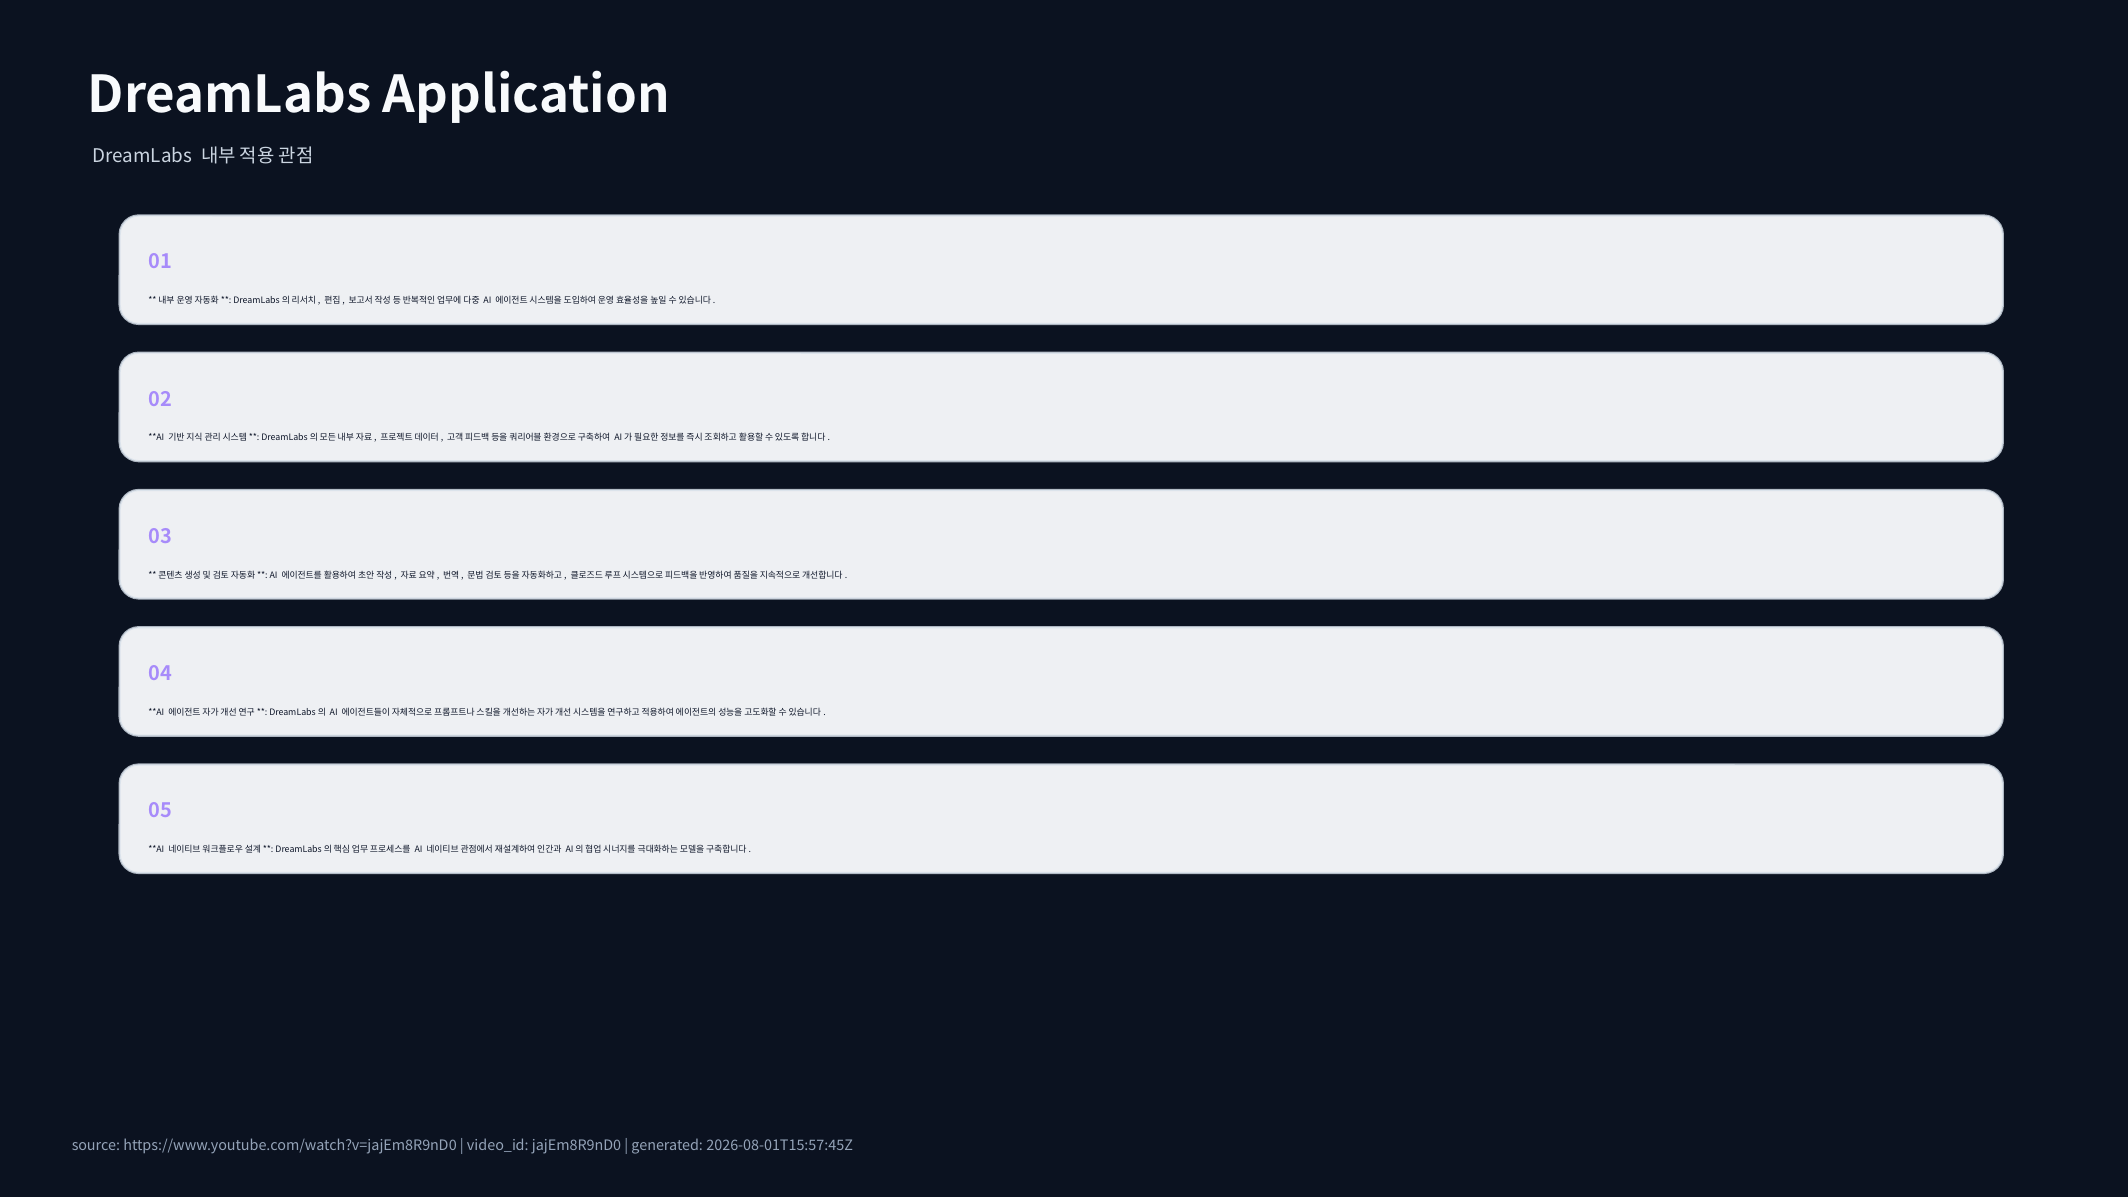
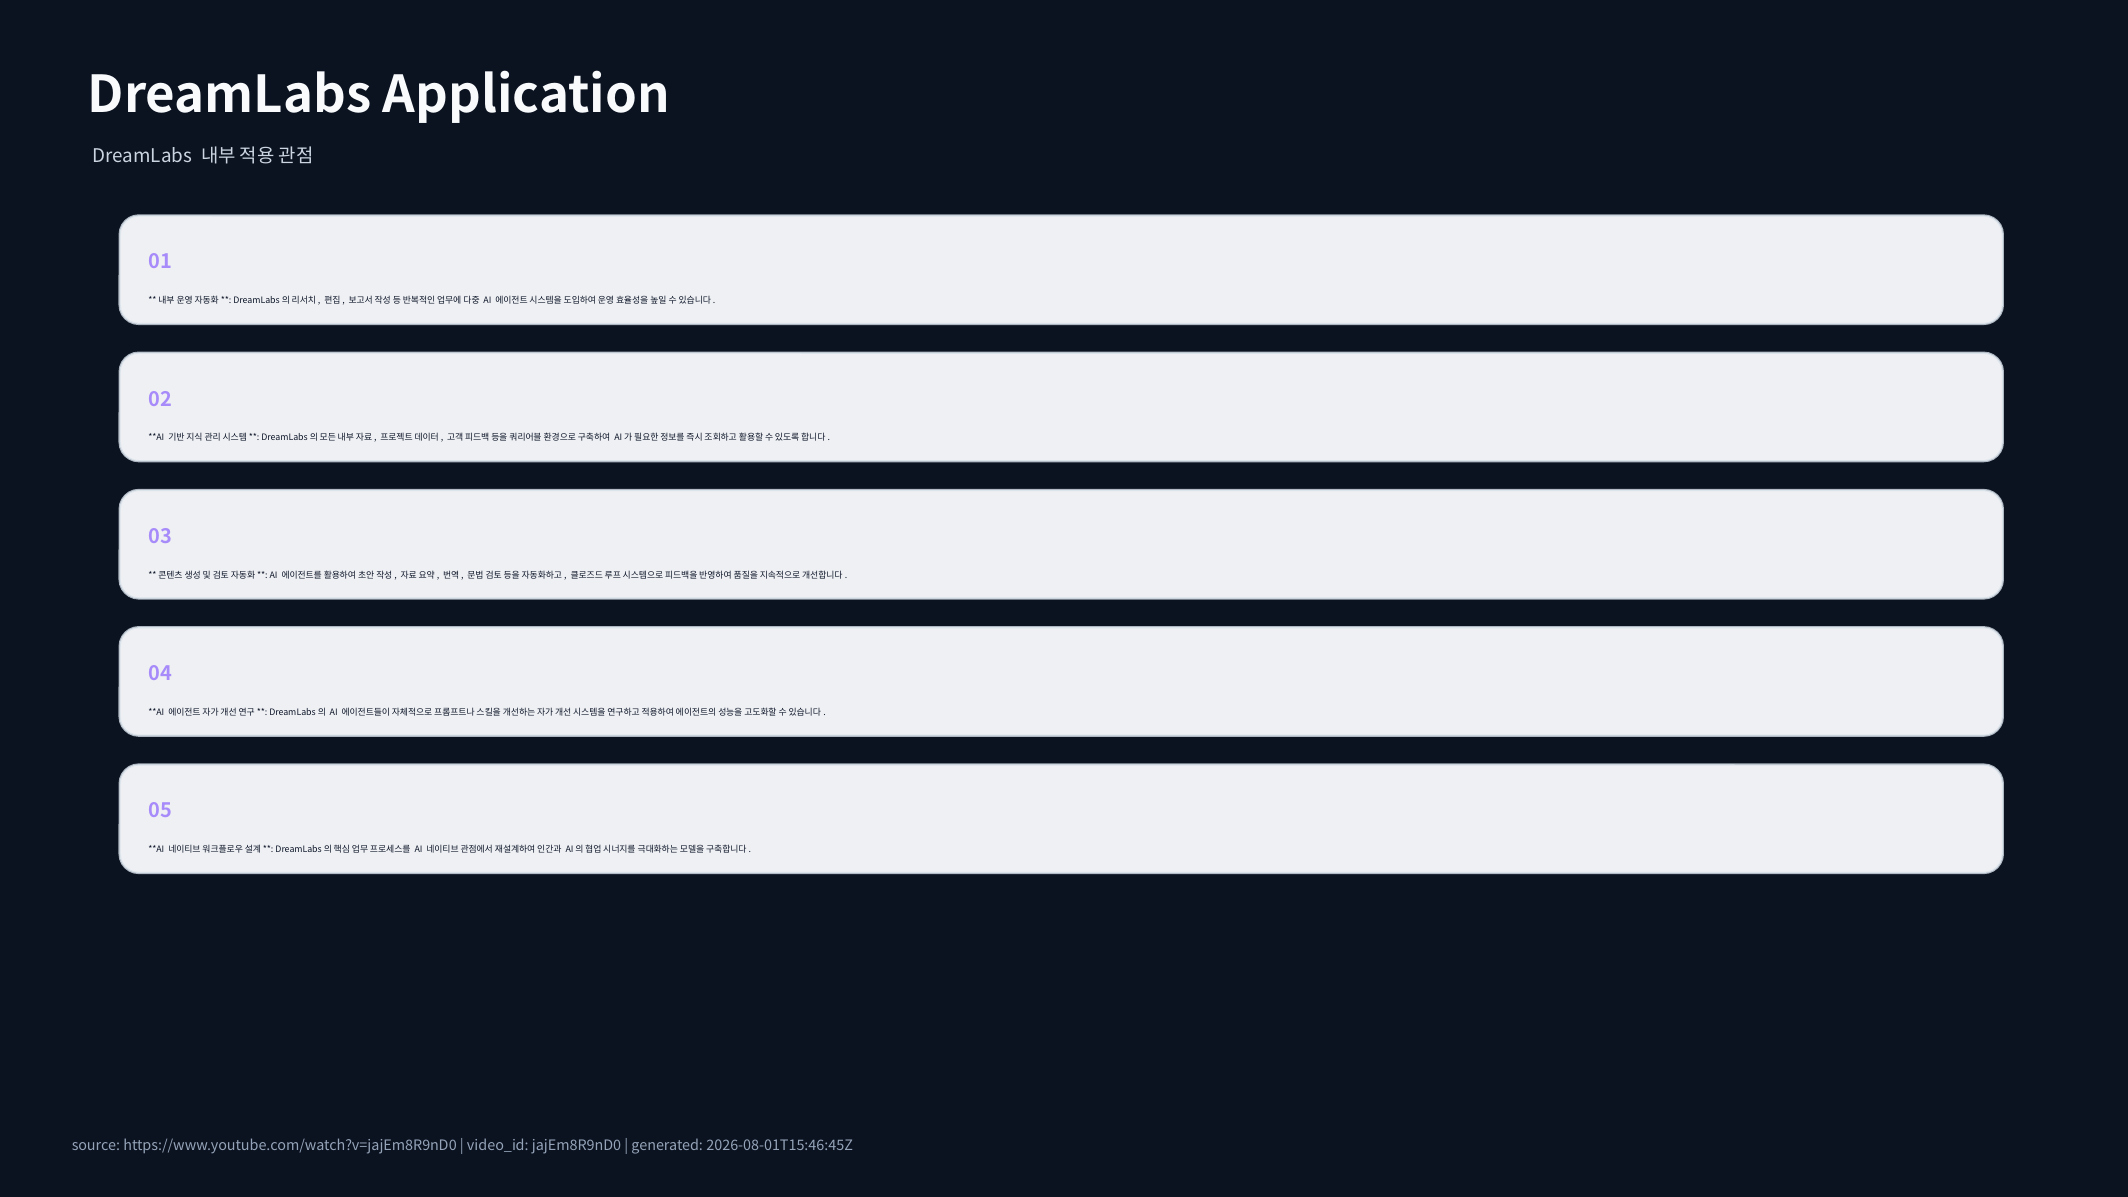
2026-08-01T15:57:45Z: 2026-08-01T15:57:45Z -> 2026-08-01T15:46:45Z
